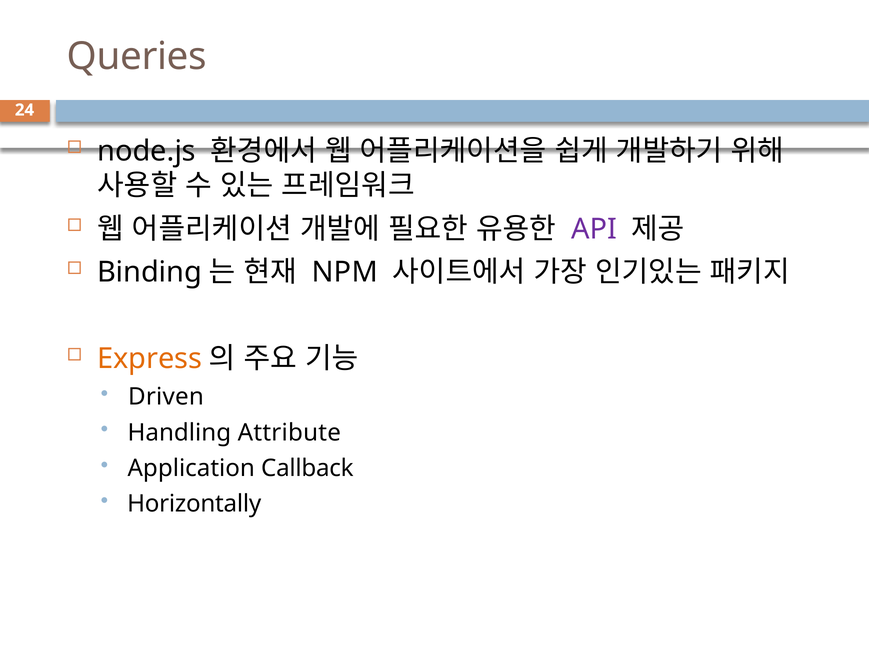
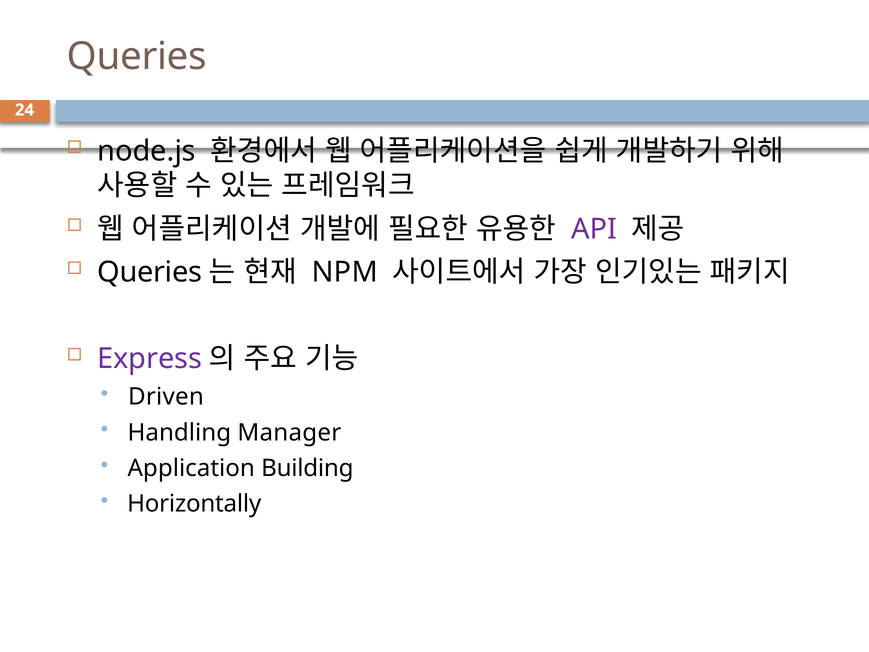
Binding at (150, 272): Binding -> Queries
Express colour: orange -> purple
Attribute: Attribute -> Manager
Callback: Callback -> Building
